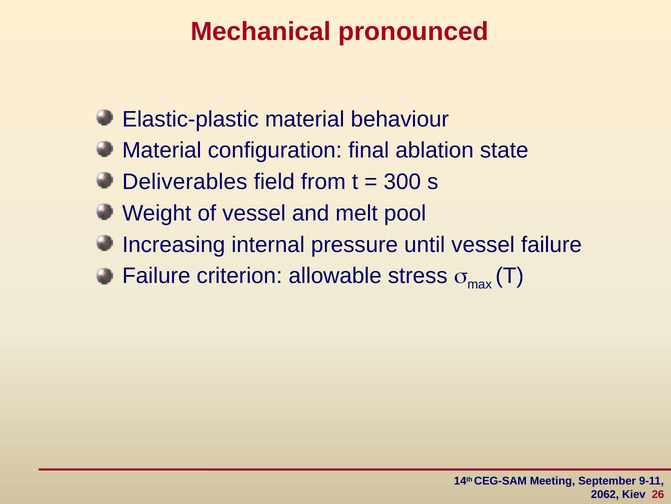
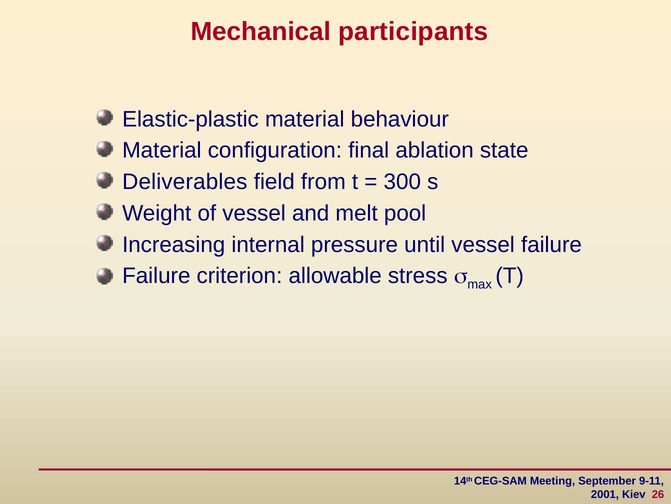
pronounced: pronounced -> participants
2062: 2062 -> 2001
